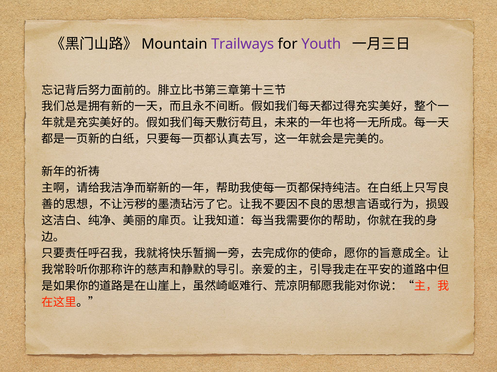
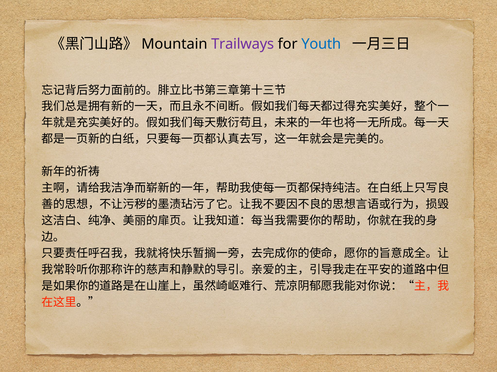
Youth colour: purple -> blue
